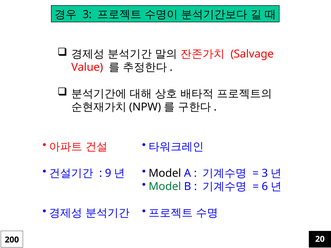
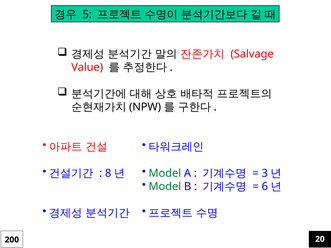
3 at (87, 15): 3 -> 5
9: 9 -> 8
Model at (165, 173) colour: black -> green
